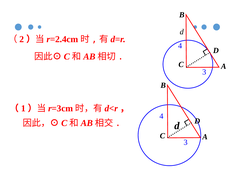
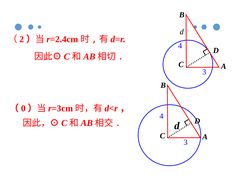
1: 1 -> 0
